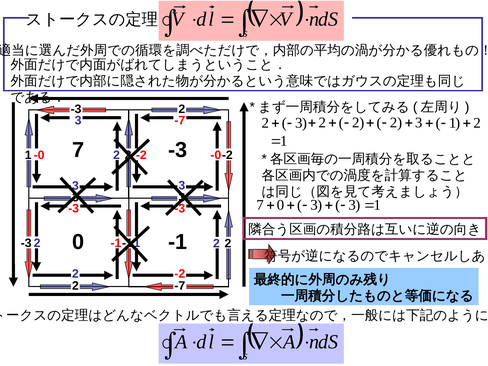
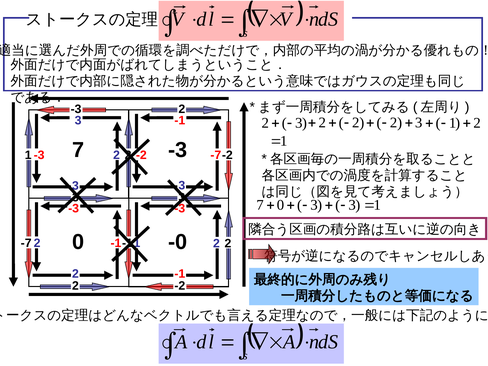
3 -7: -7 -> -1
-0 at (39, 155): -0 -> -3
-0 at (216, 155): -0 -> -7
-1 at (178, 242): -1 -> -0
-3 at (26, 243): -3 -> -7
2 -2: -2 -> -1
-7 at (180, 286): -7 -> -2
